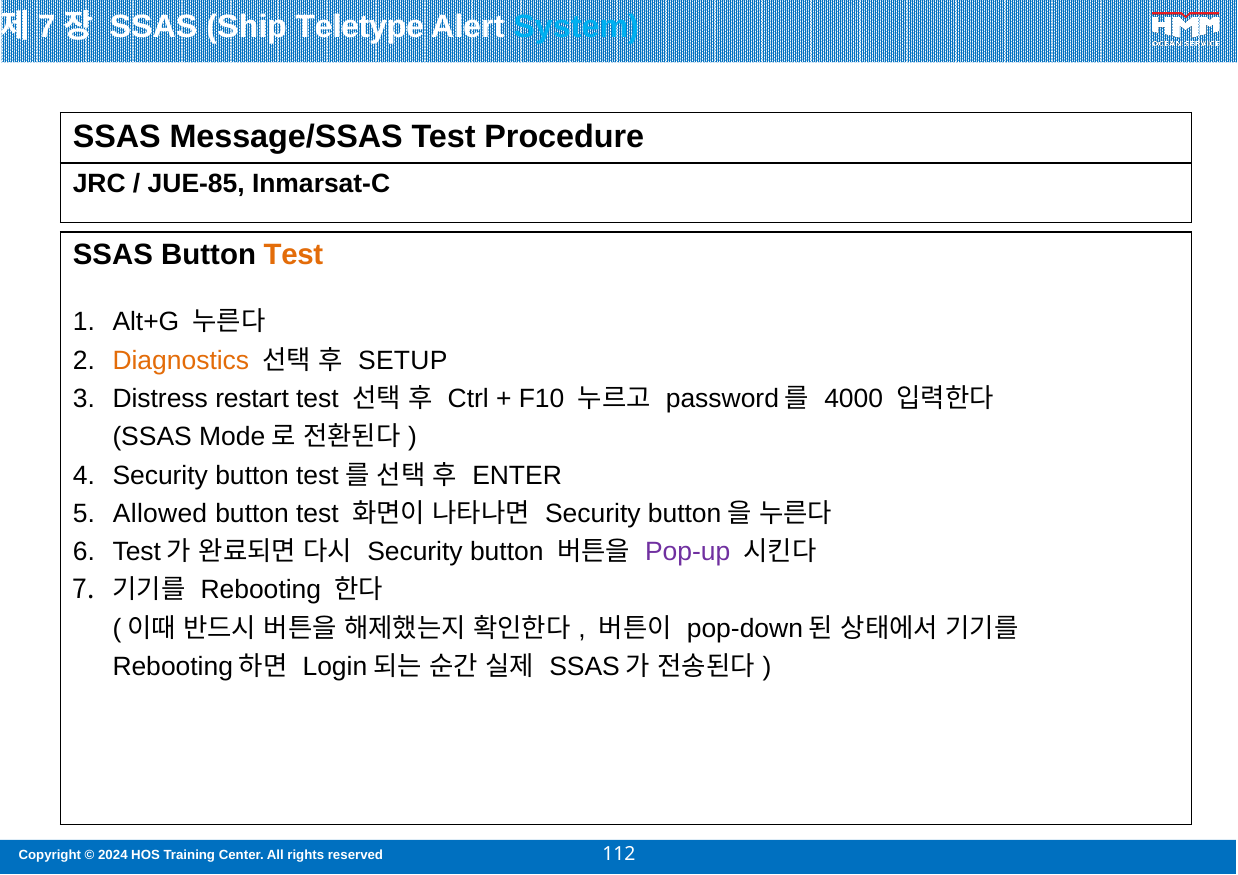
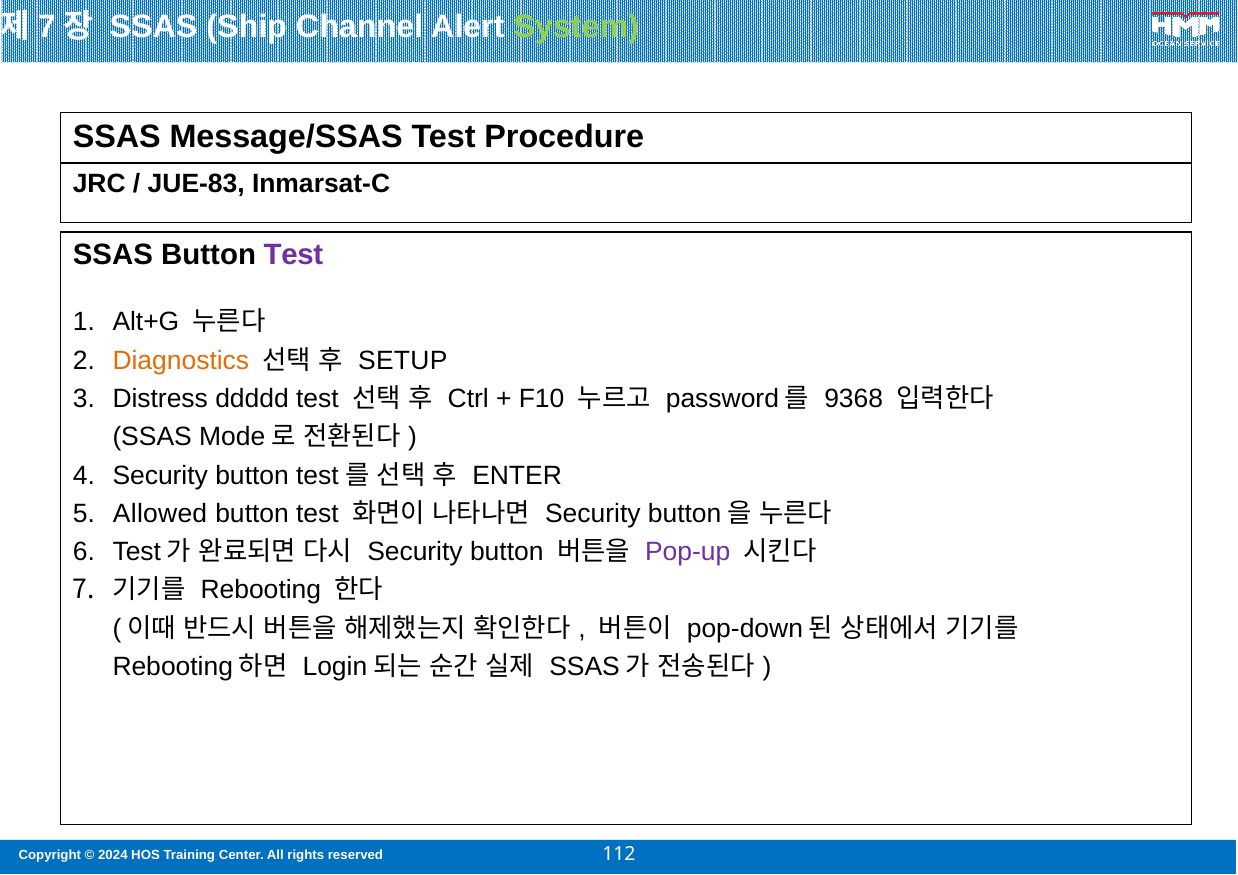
Teletype: Teletype -> Channel
System colour: light blue -> light green
JUE-85: JUE-85 -> JUE-83
Test at (293, 255) colour: orange -> purple
restart: restart -> ddddd
4000: 4000 -> 9368
